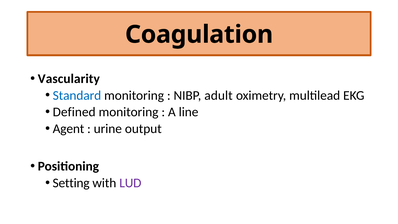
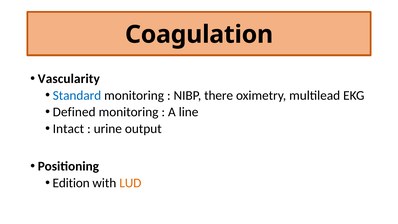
adult: adult -> there
Agent: Agent -> Intact
Setting: Setting -> Edition
LUD colour: purple -> orange
